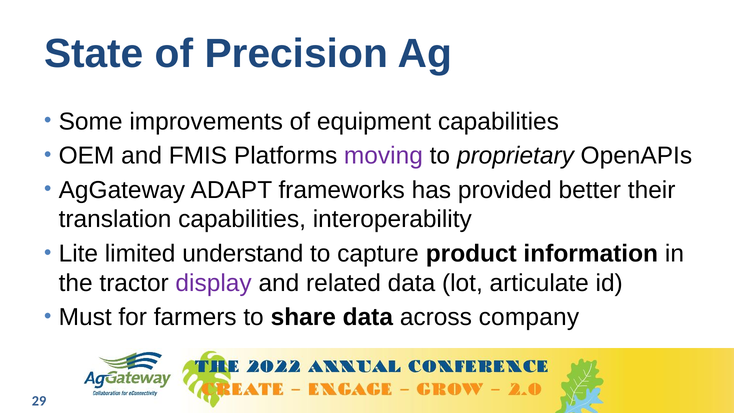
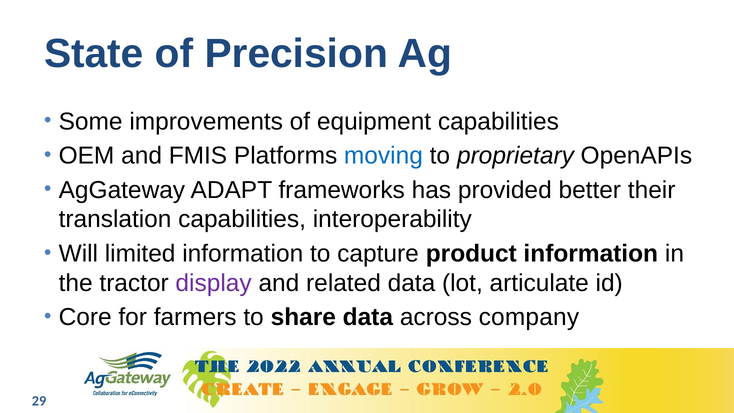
moving colour: purple -> blue
Lite: Lite -> Will
limited understand: understand -> information
Must: Must -> Core
